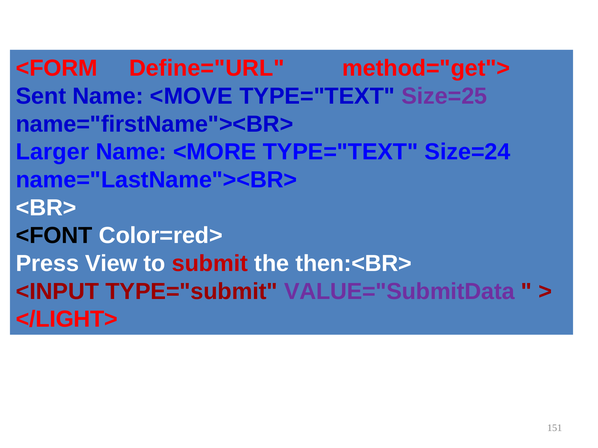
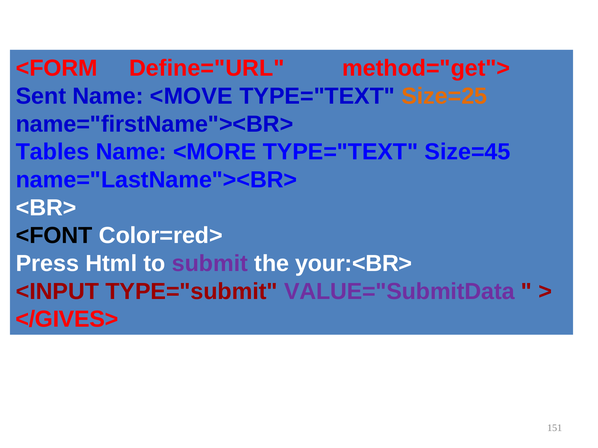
Size=25 colour: purple -> orange
Larger: Larger -> Tables
Size=24: Size=24 -> Size=45
View: View -> Html
submit colour: red -> purple
then:<BR>: then:<BR> -> your:<BR>
</LIGHT>: </LIGHT> -> </GIVES>
